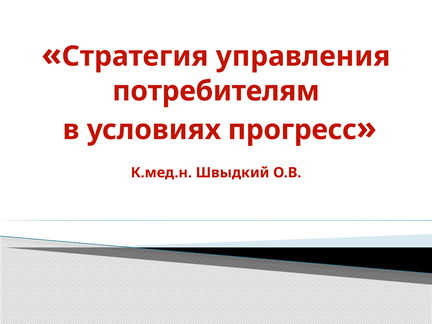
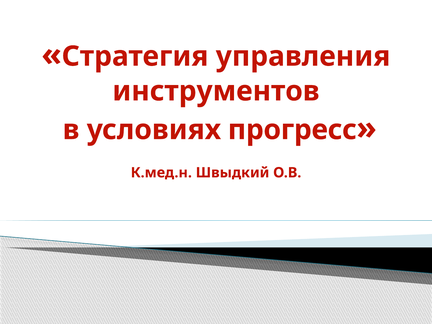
потребителям: потребителям -> инструментов
